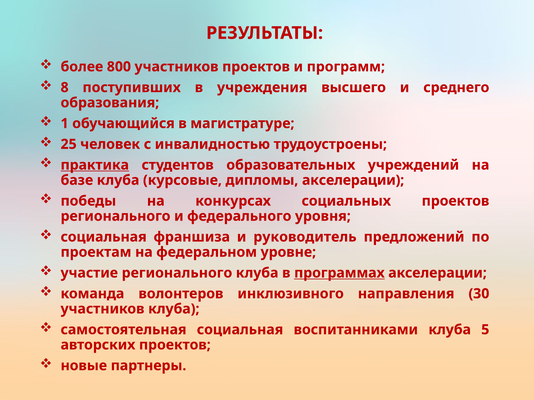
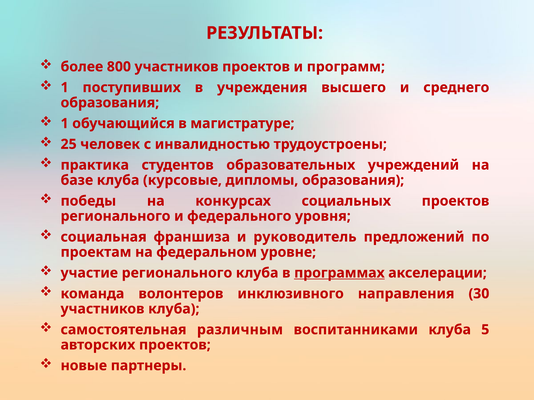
8 at (65, 88): 8 -> 1
практика underline: present -> none
дипломы акселерации: акселерации -> образования
самостоятельная социальная: социальная -> различным
